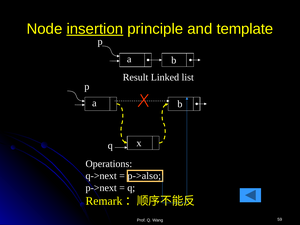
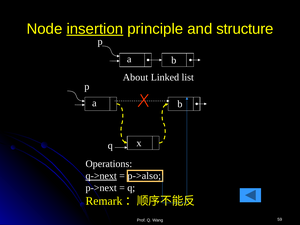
template: template -> structure
Result: Result -> About
q->next underline: none -> present
